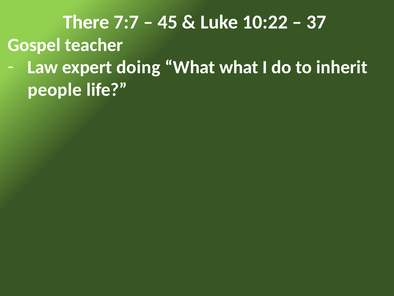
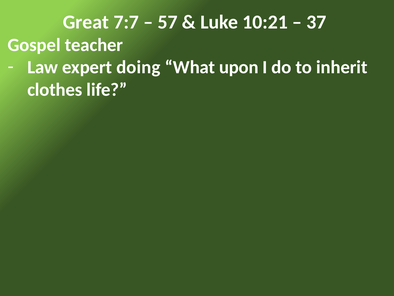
There: There -> Great
45: 45 -> 57
10:22: 10:22 -> 10:21
What what: what -> upon
people: people -> clothes
